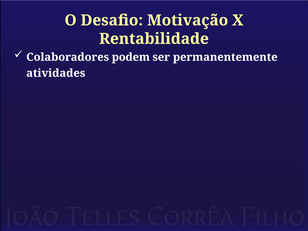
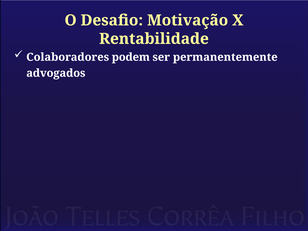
atividades: atividades -> advogados
